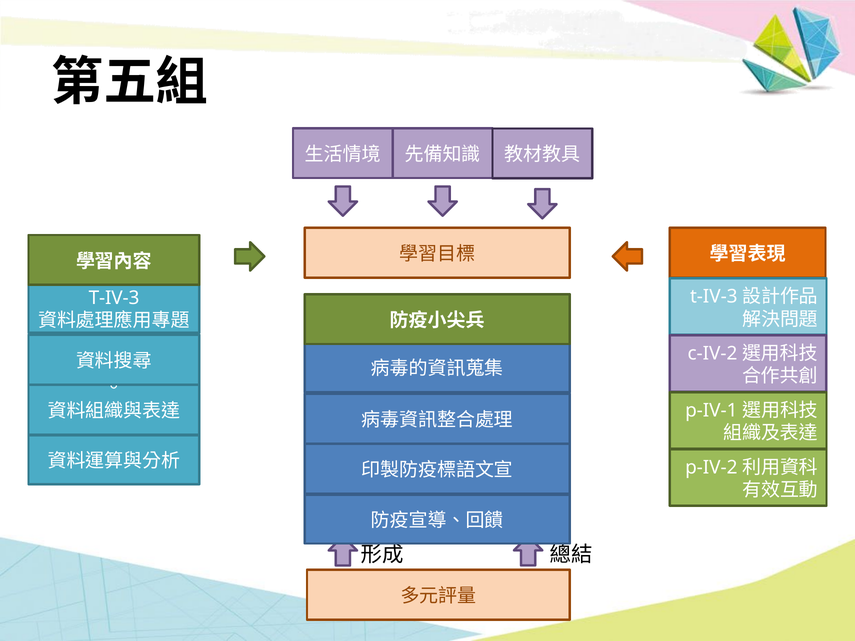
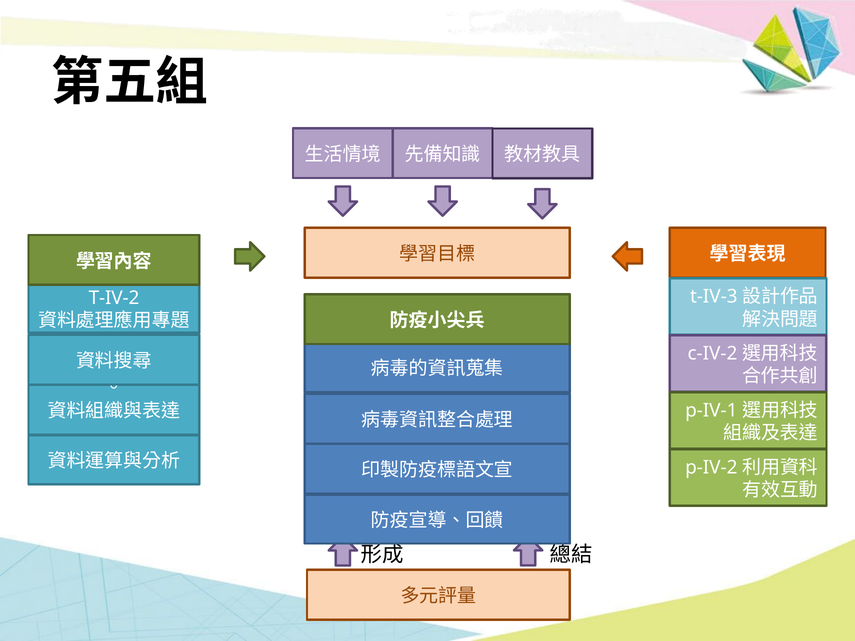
T-IV-3: T-IV-3 -> T-IV-2
